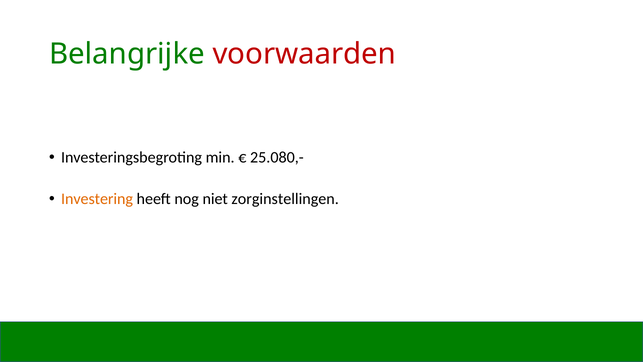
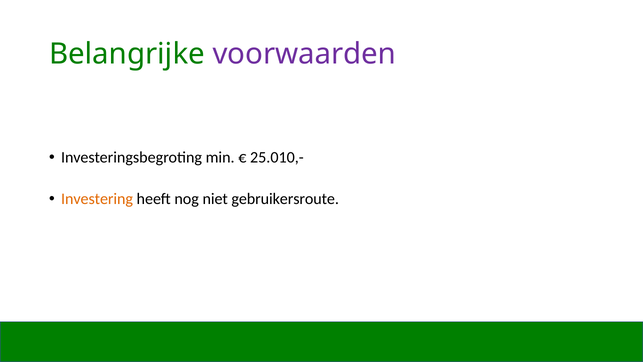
voorwaarden colour: red -> purple
25.080,-: 25.080,- -> 25.010,-
zorginstellingen: zorginstellingen -> gebruikersroute
